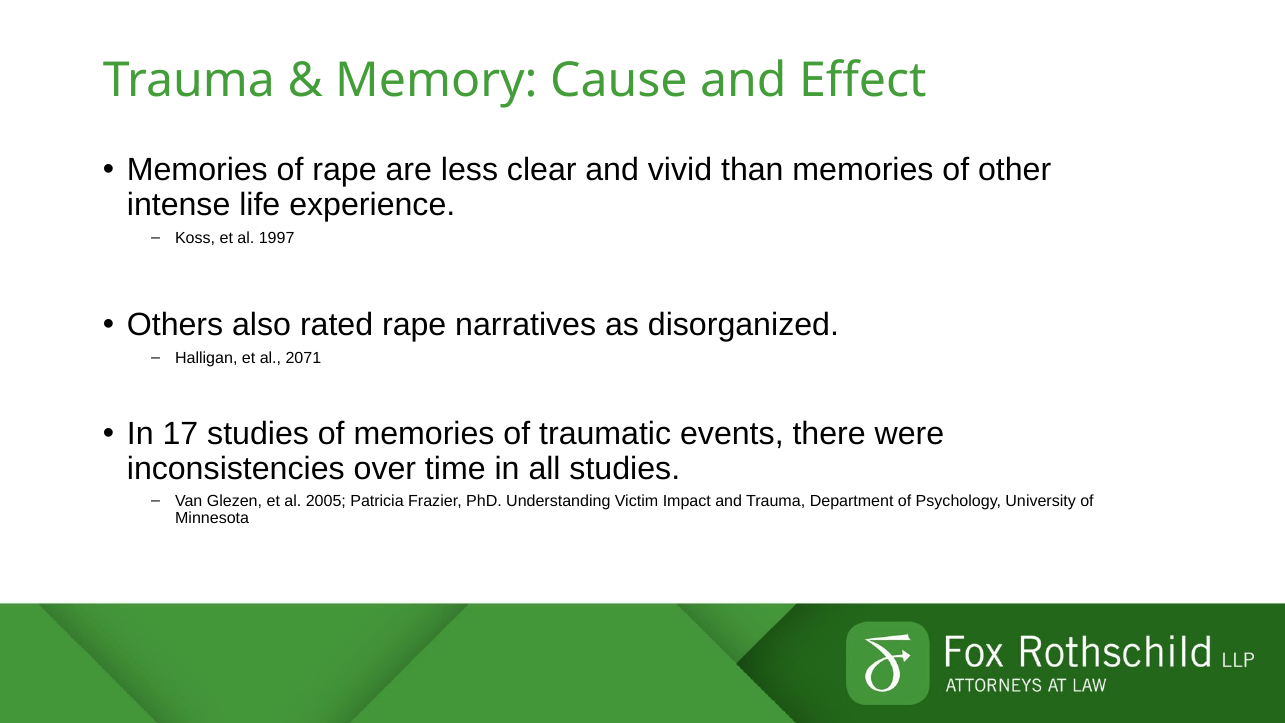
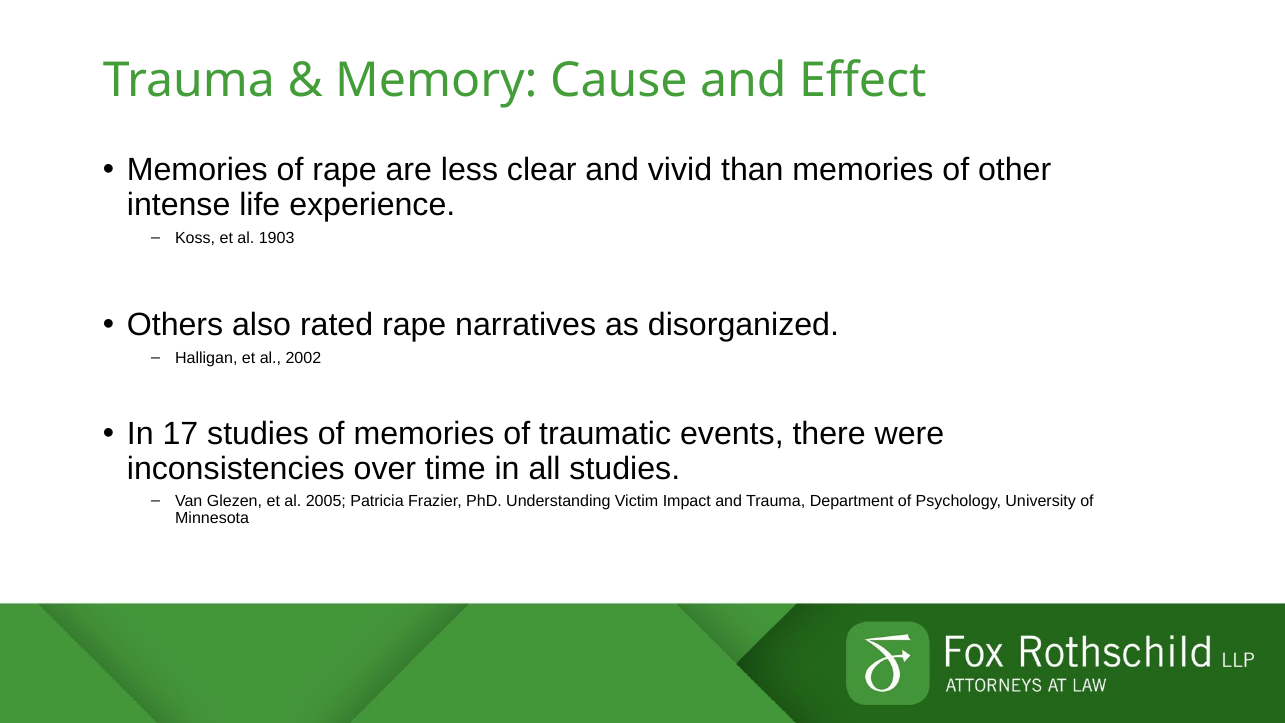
1997: 1997 -> 1903
2071: 2071 -> 2002
